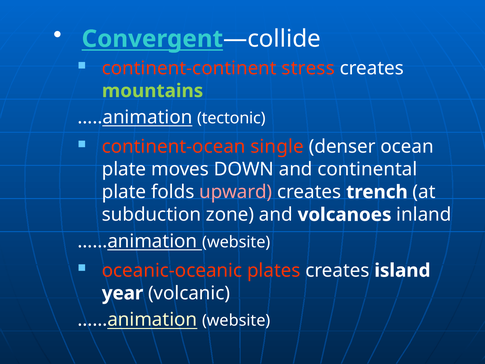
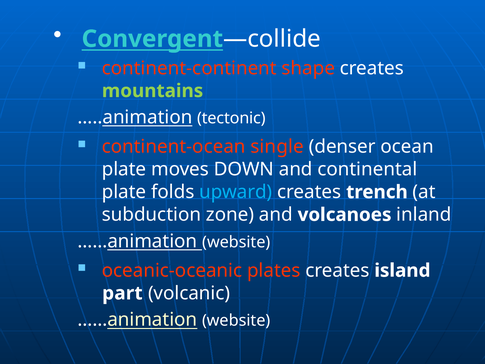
stress: stress -> shape
upward colour: pink -> light blue
year: year -> part
